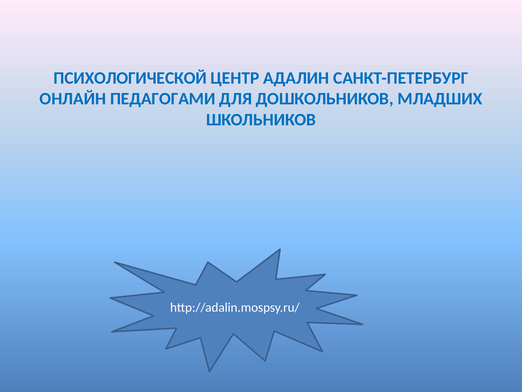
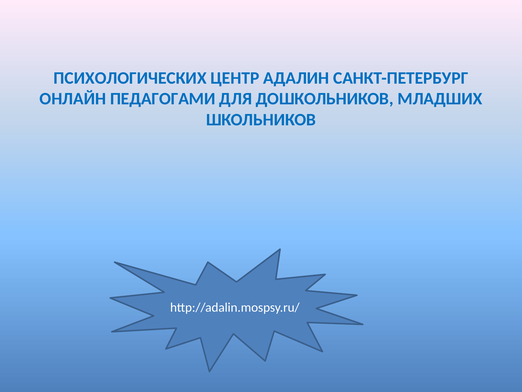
ПСИХОЛОГИЧЕСКОЙ: ПСИХОЛОГИЧЕСКОЙ -> ПСИХОЛОГИЧЕСКИХ
